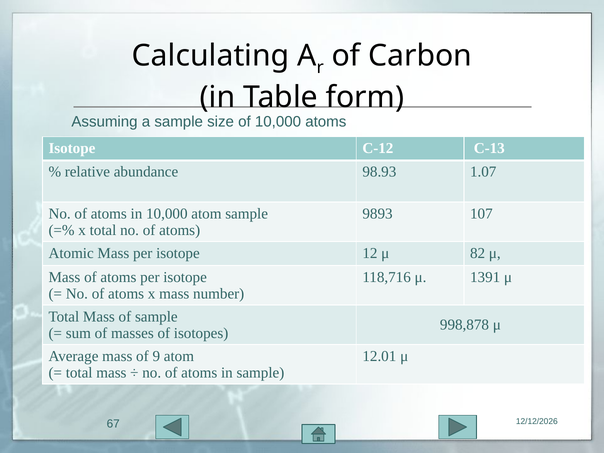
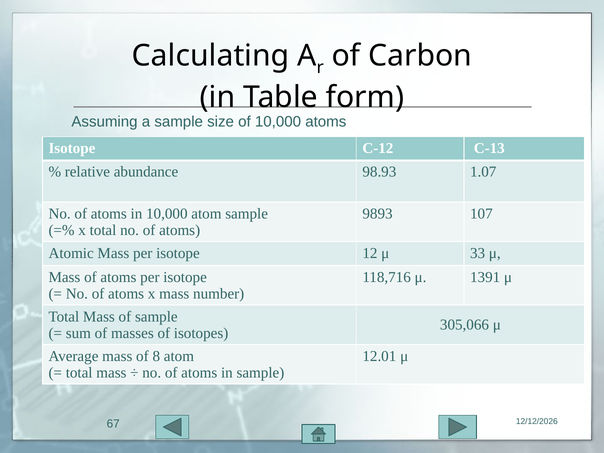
82: 82 -> 33
998,878: 998,878 -> 305,066
9: 9 -> 8
